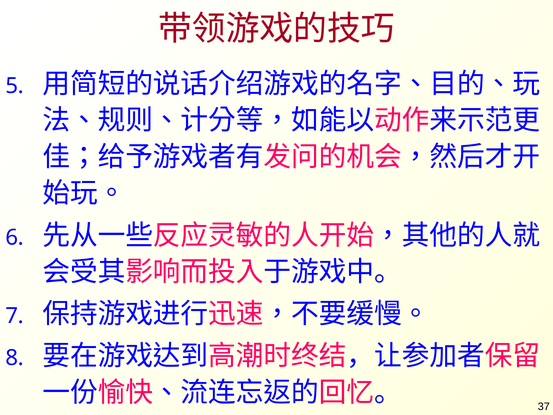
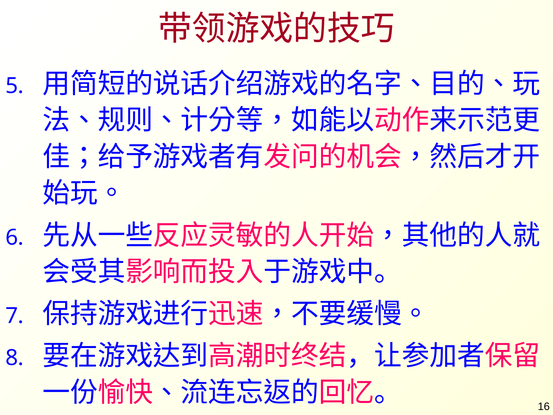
37: 37 -> 16
